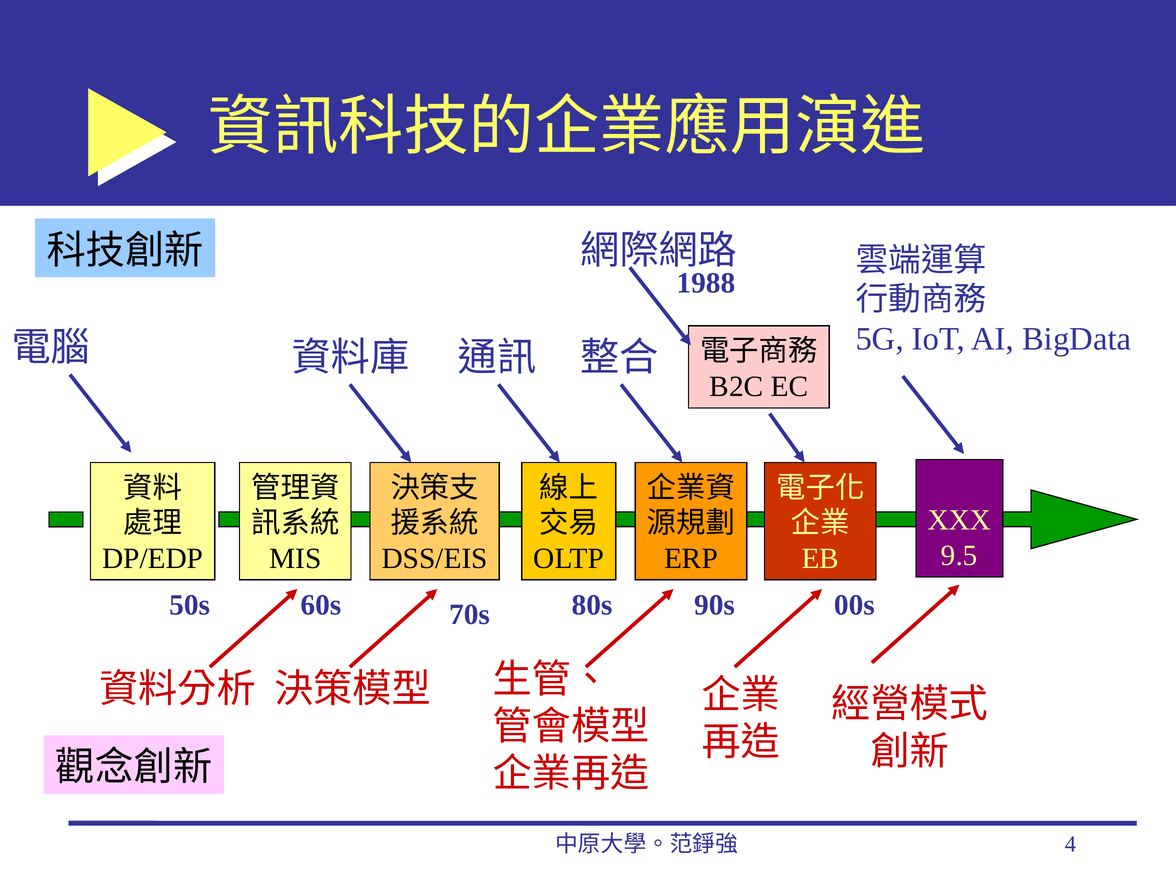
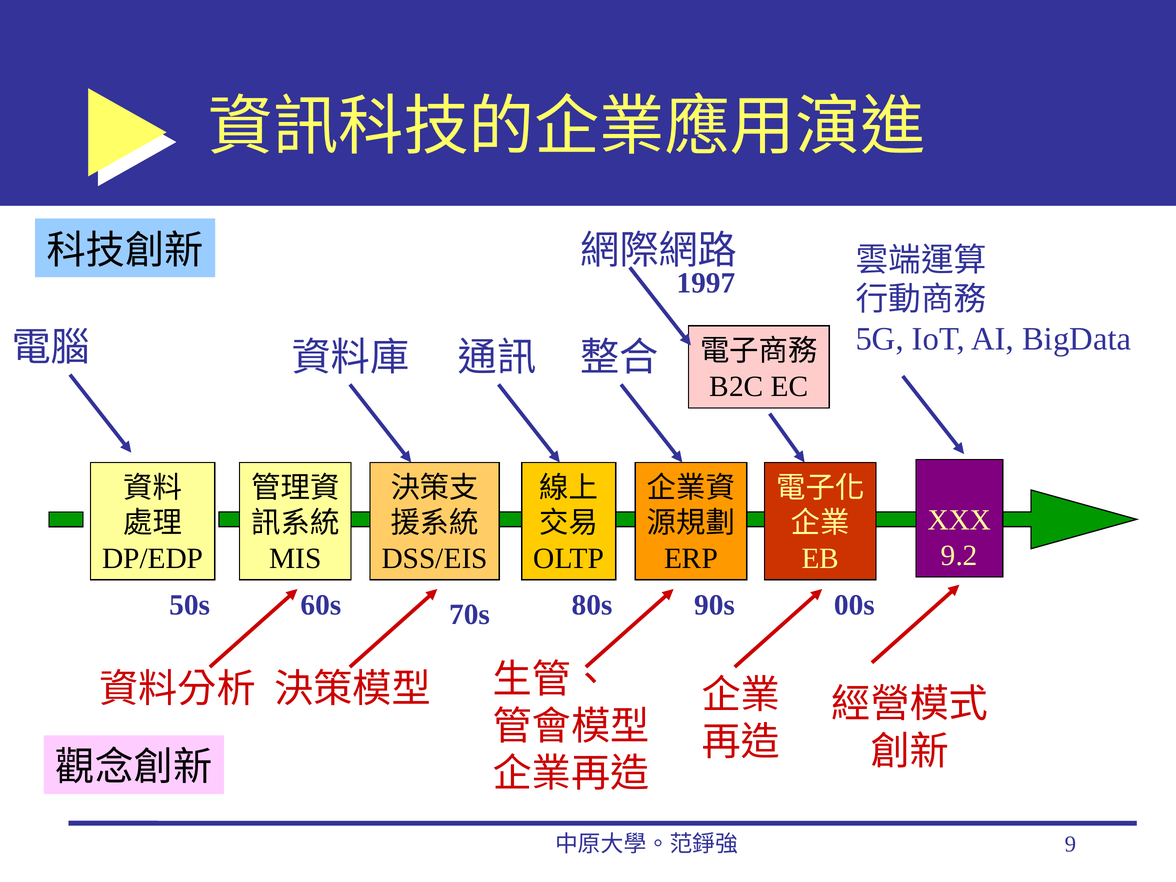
1988: 1988 -> 1997
9.5: 9.5 -> 9.2
4: 4 -> 9
